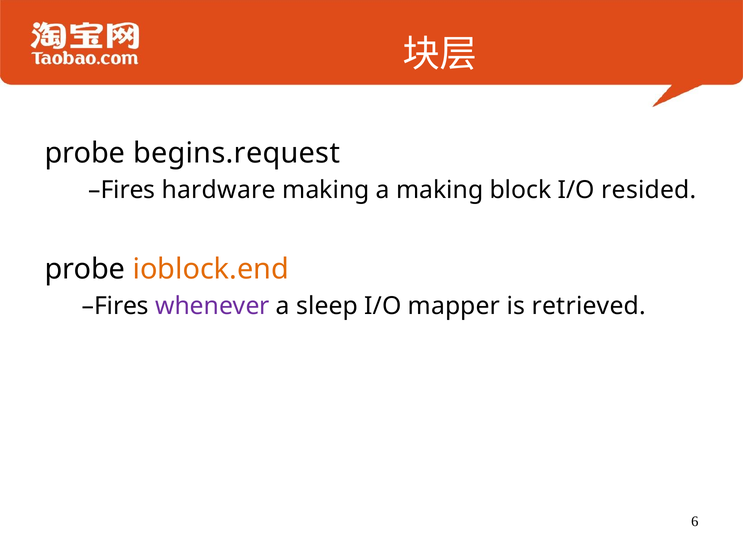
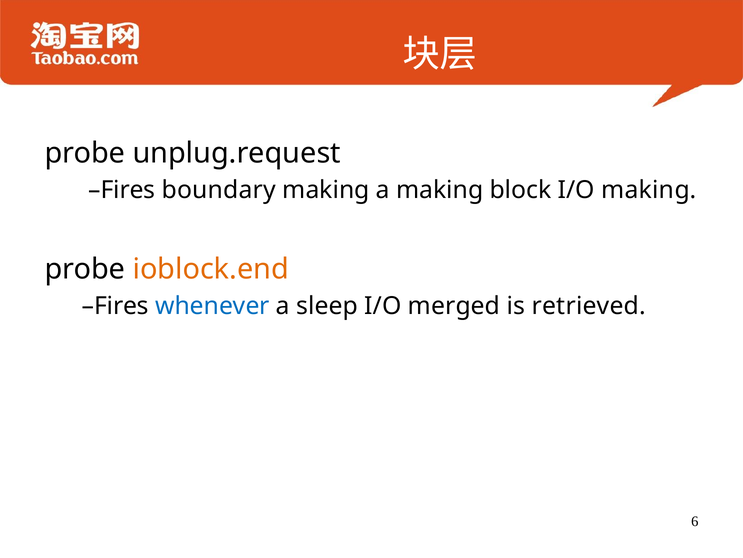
begins.request: begins.request -> unplug.request
hardware: hardware -> boundary
I/O resided: resided -> making
whenever colour: purple -> blue
mapper: mapper -> merged
